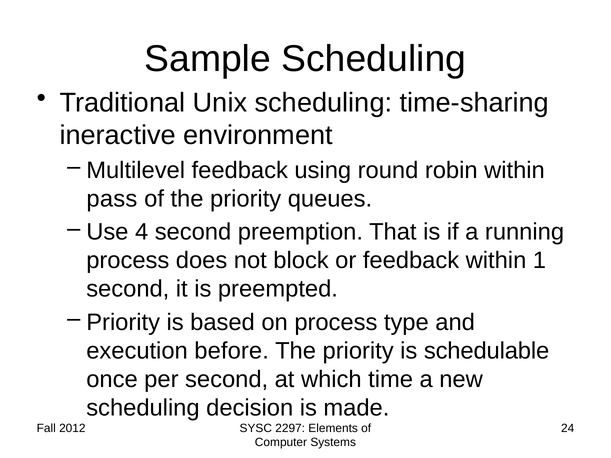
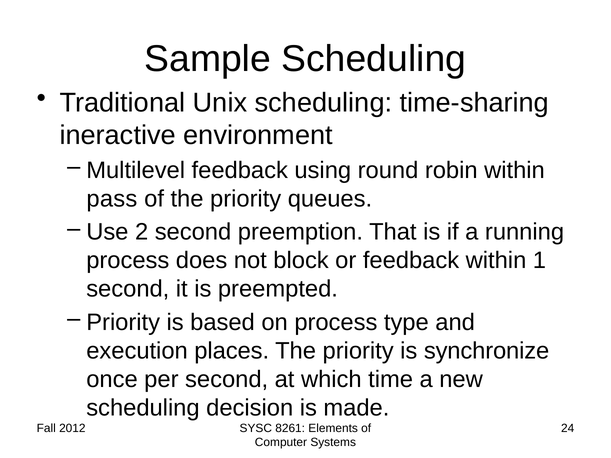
4: 4 -> 2
before: before -> places
schedulable: schedulable -> synchronize
2297: 2297 -> 8261
